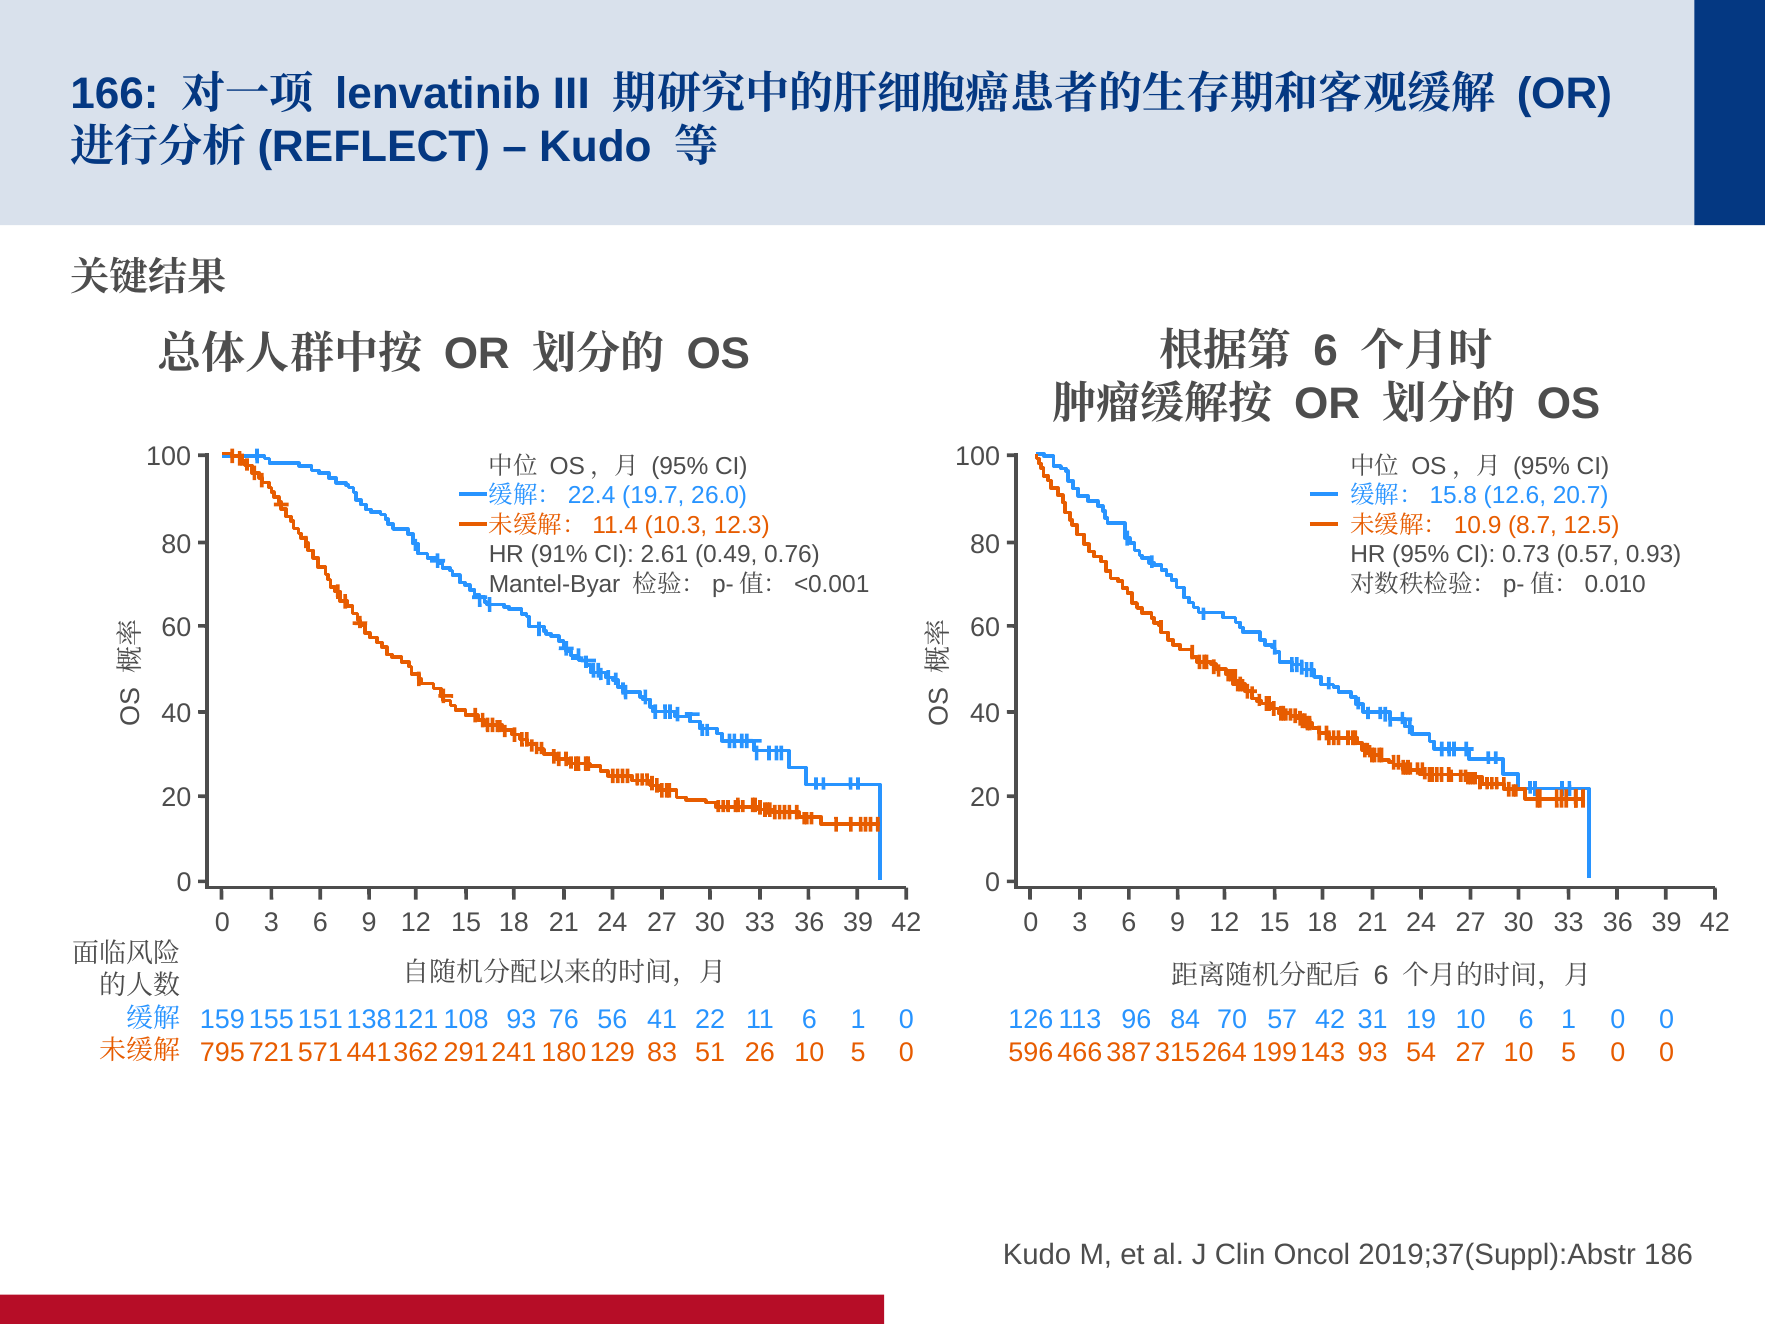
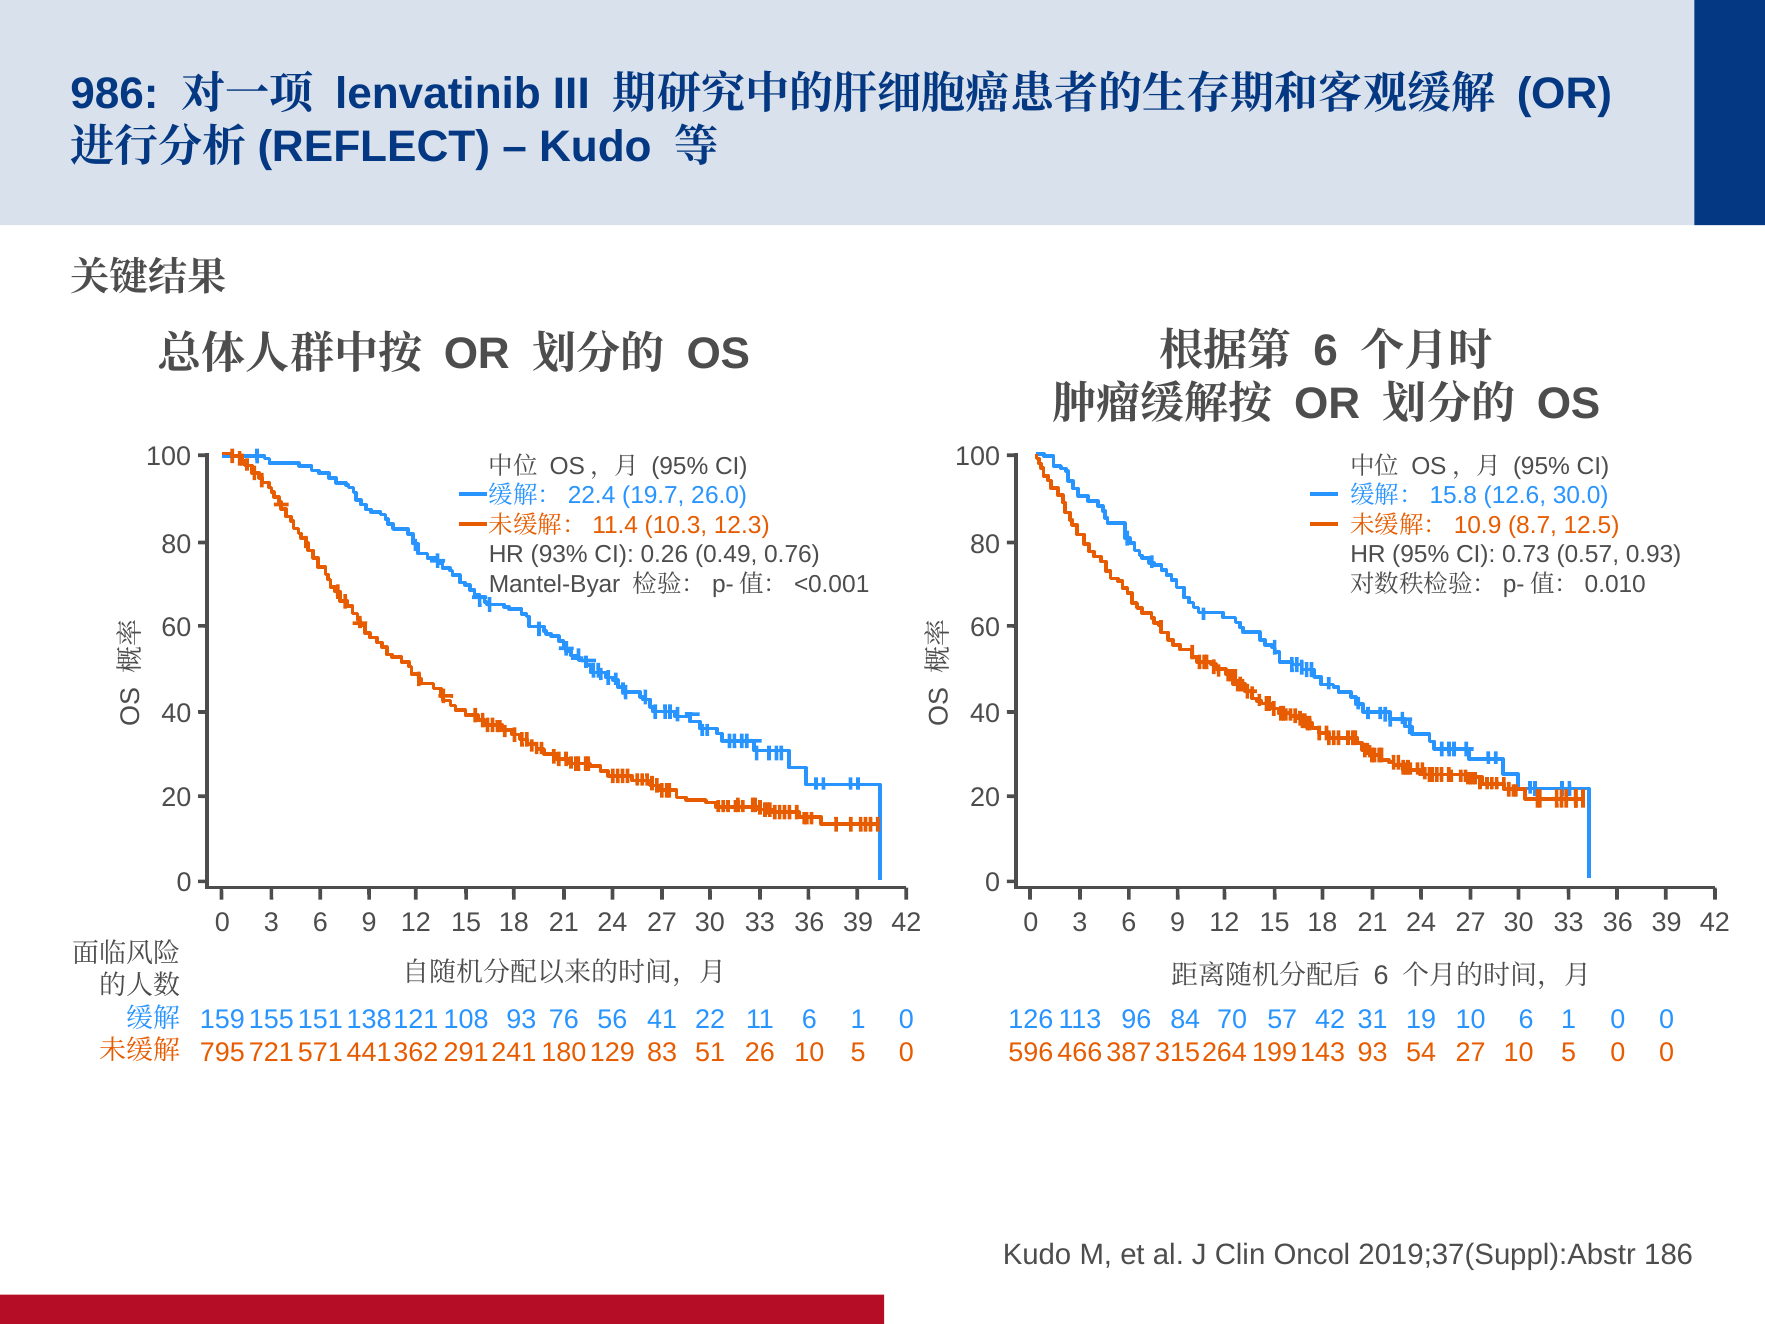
166: 166 -> 986
20.7: 20.7 -> 30.0
91%: 91% -> 93%
2.61: 2.61 -> 0.26
